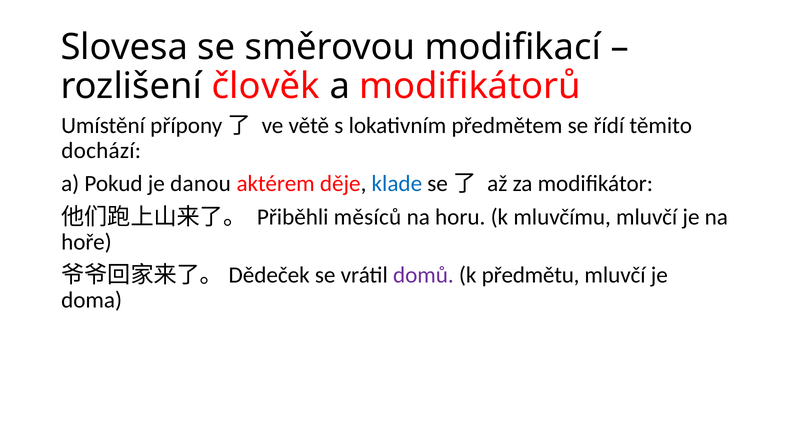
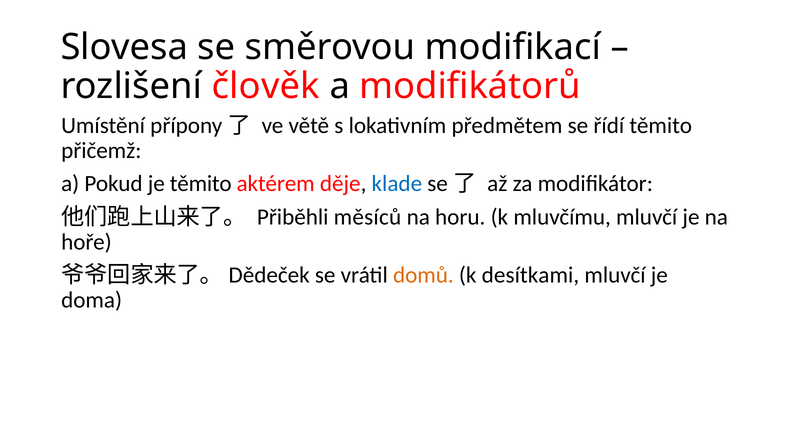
dochází: dochází -> přičemž
je danou: danou -> těmito
domů colour: purple -> orange
předmětu: předmětu -> desítkami
